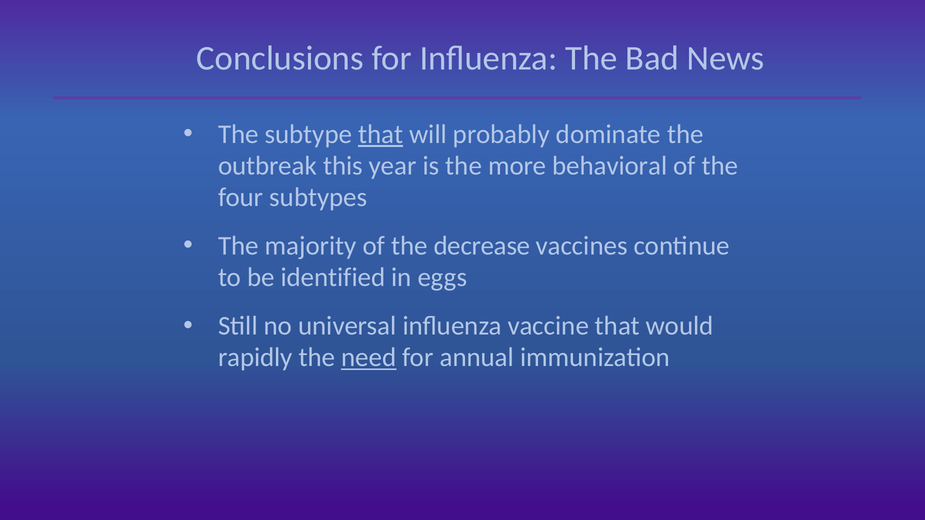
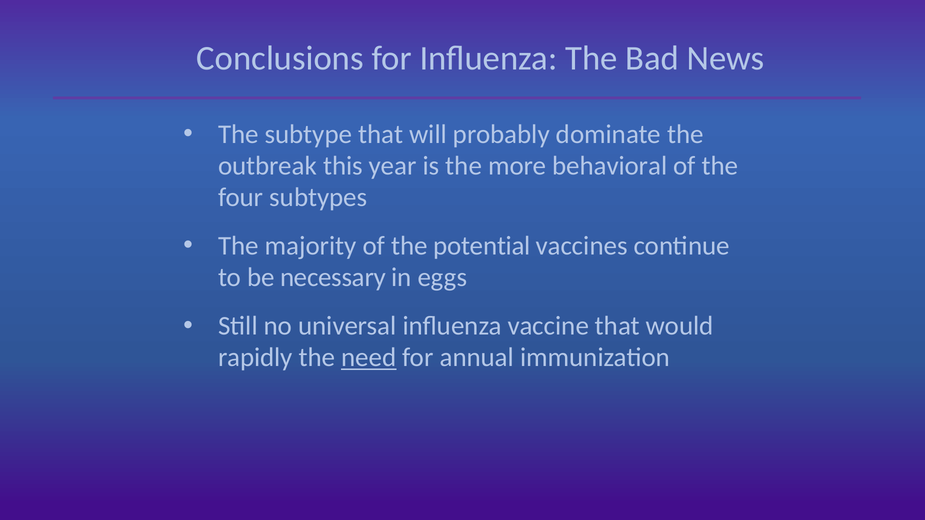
that at (381, 135) underline: present -> none
decrease: decrease -> potential
identified: identified -> necessary
